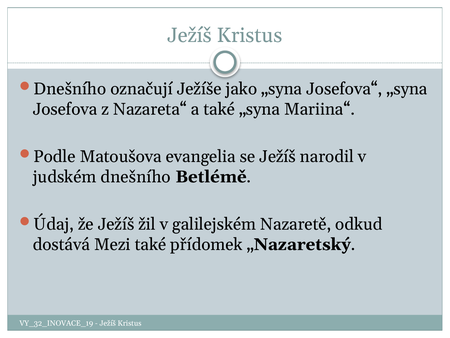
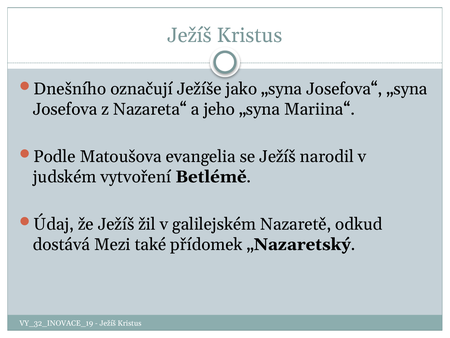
a také: také -> jeho
judském dnešního: dnešního -> vytvoření
